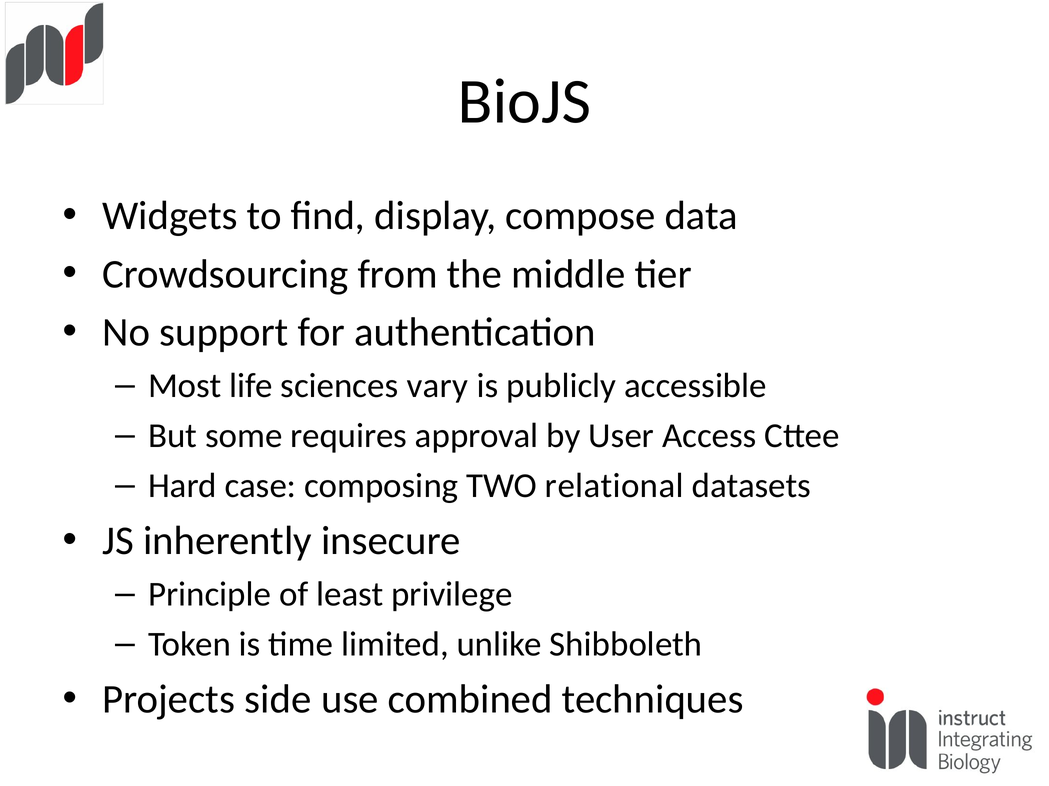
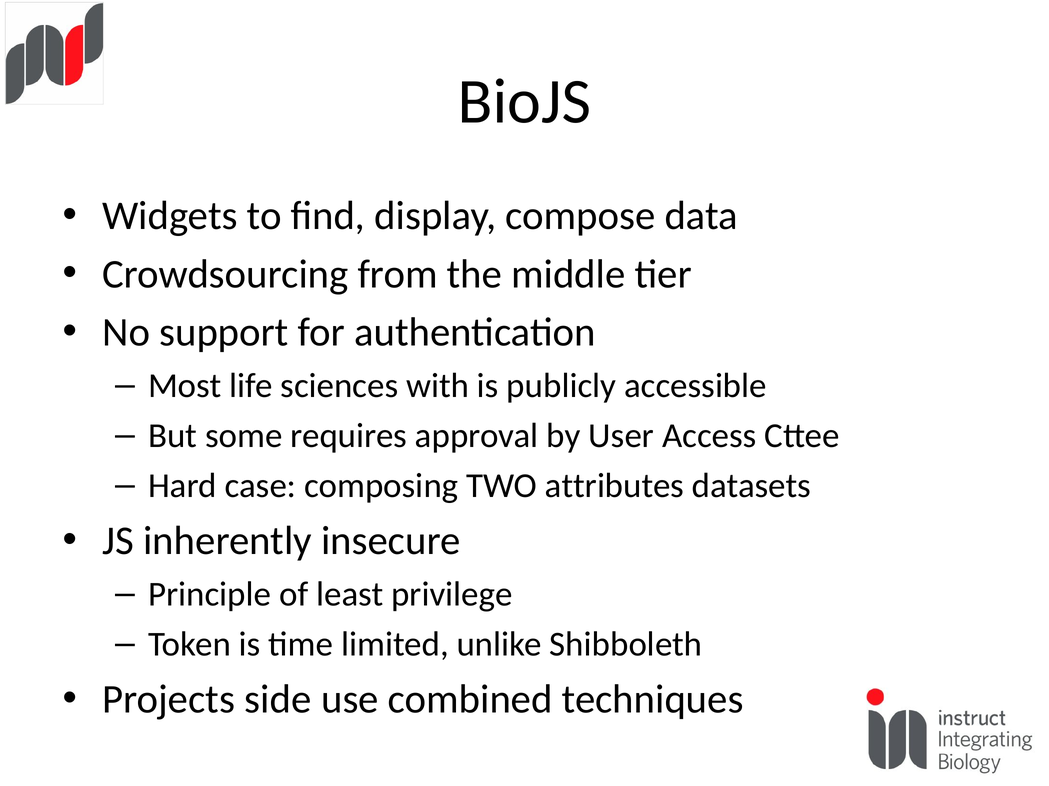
vary: vary -> with
relational: relational -> attributes
